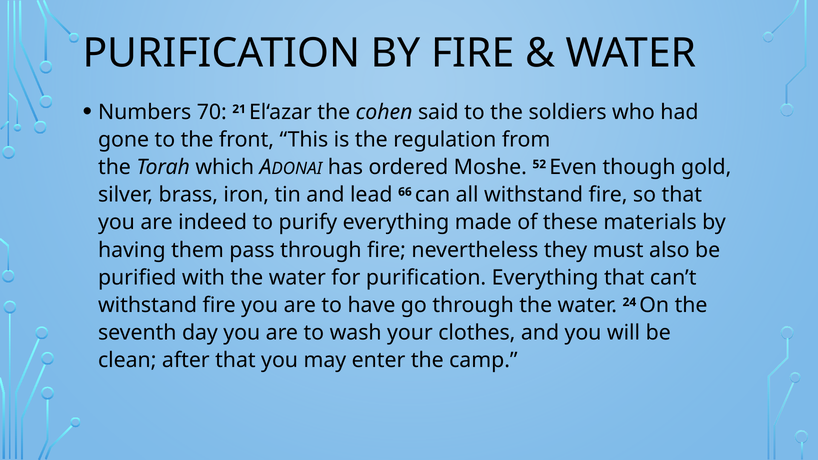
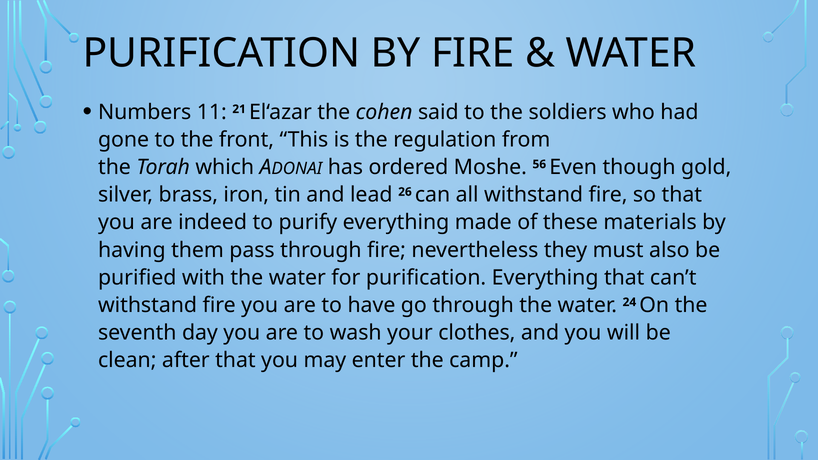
70: 70 -> 11
52: 52 -> 56
66: 66 -> 26
